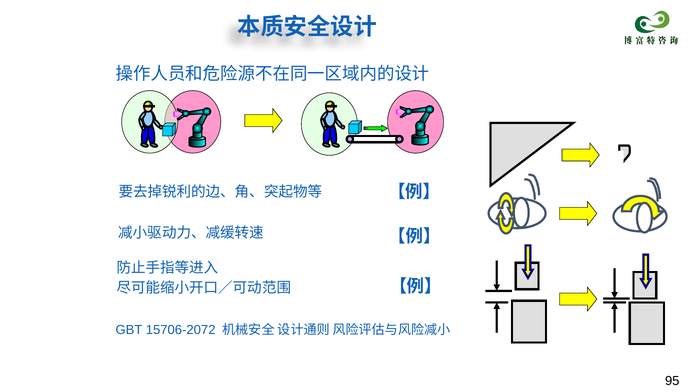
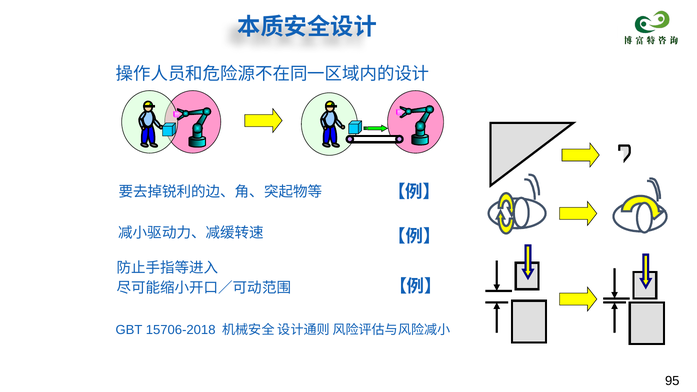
15706-2072: 15706-2072 -> 15706-2018
